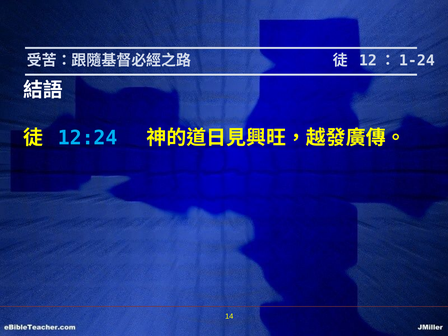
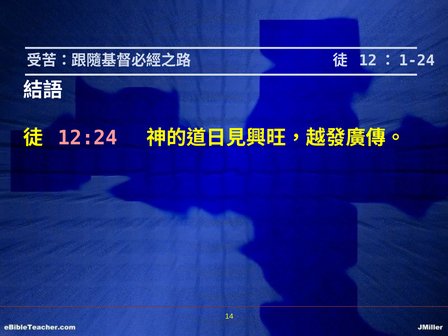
12:24 colour: light blue -> pink
